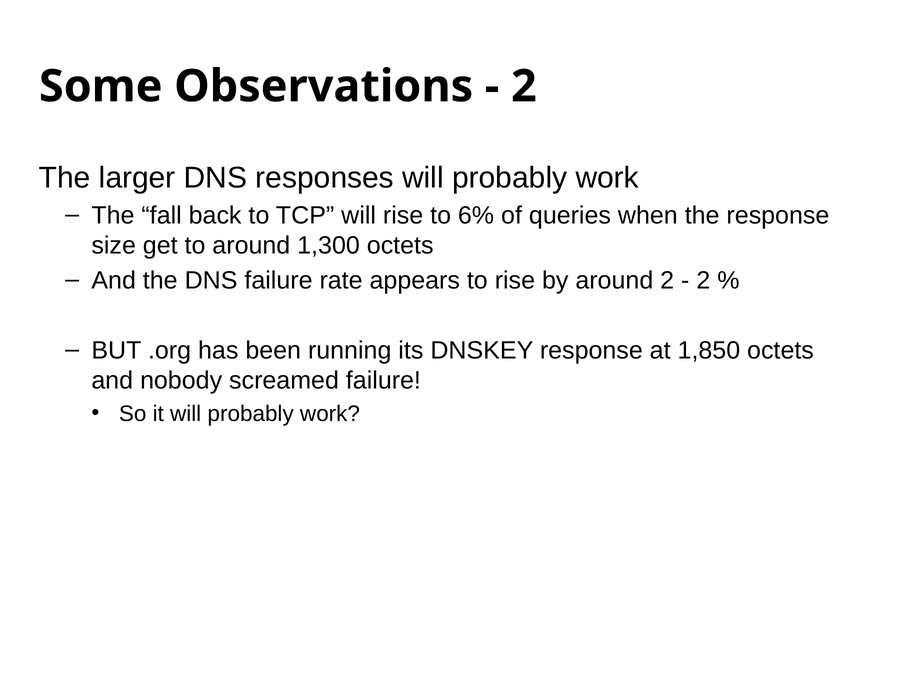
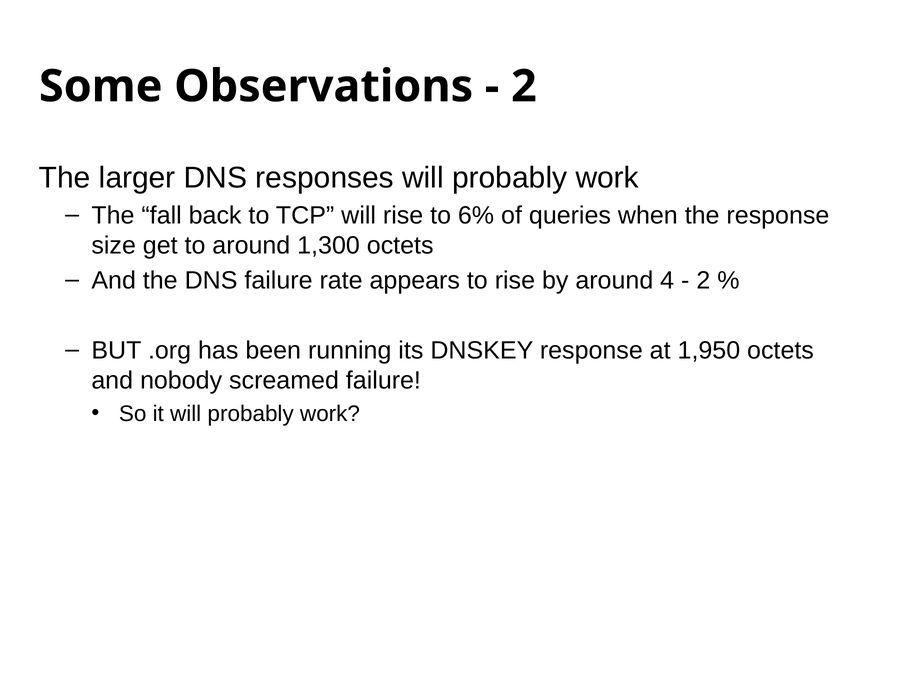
around 2: 2 -> 4
1,850: 1,850 -> 1,950
